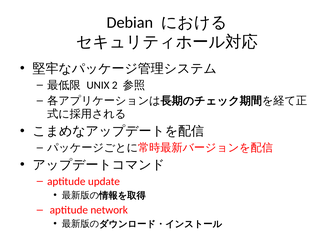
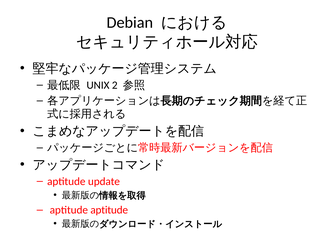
aptitude network: network -> aptitude
